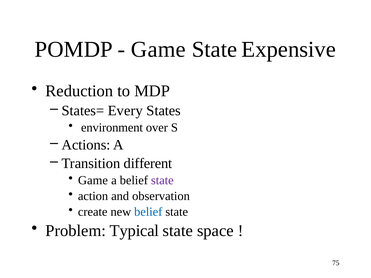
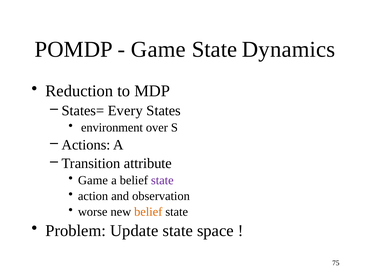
Expensive: Expensive -> Dynamics
different: different -> attribute
create: create -> worse
belief at (148, 212) colour: blue -> orange
Typical: Typical -> Update
